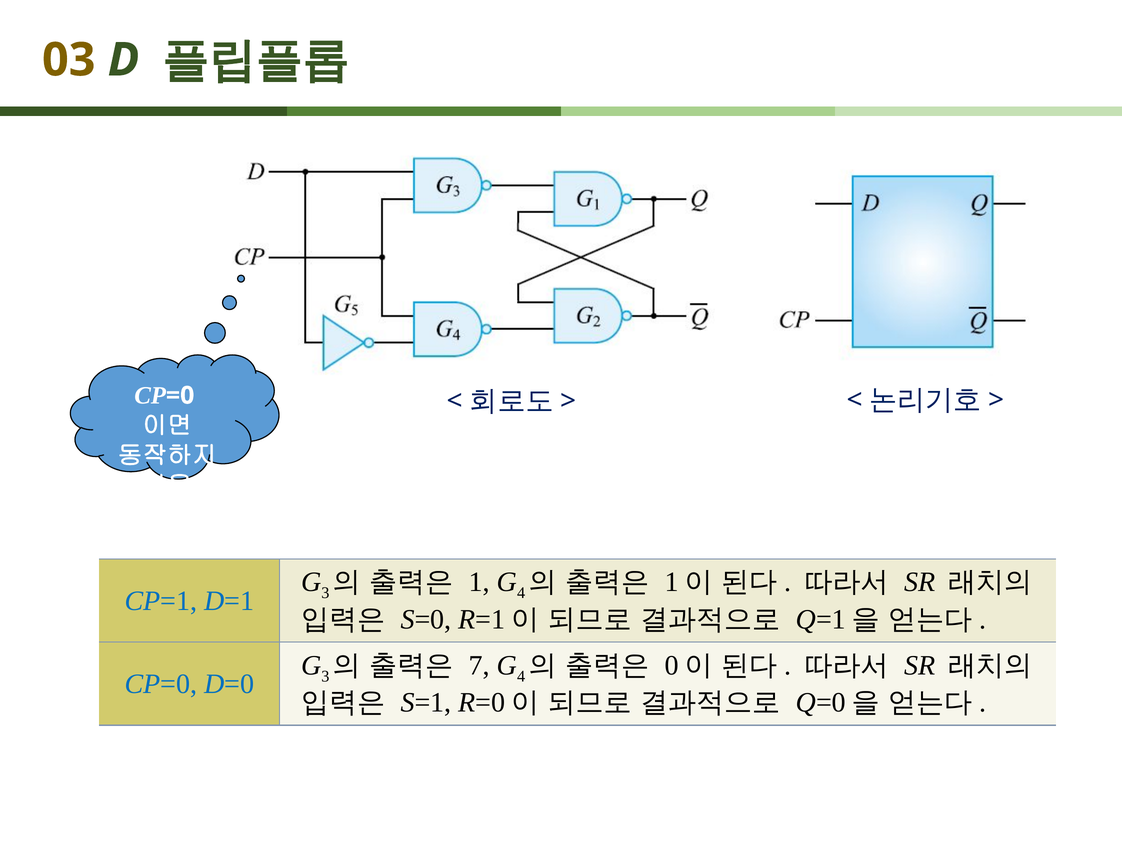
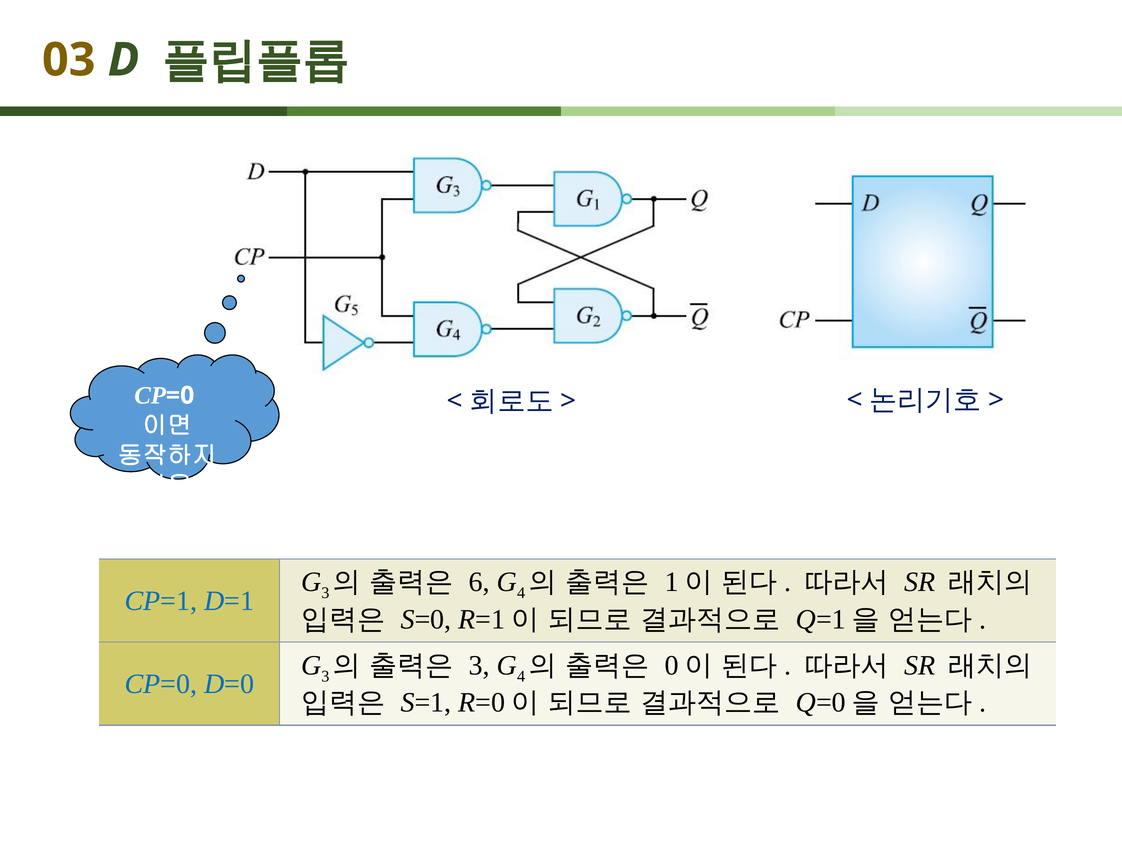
1: 1 -> 6
7 at (479, 666): 7 -> 3
